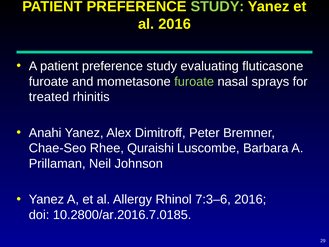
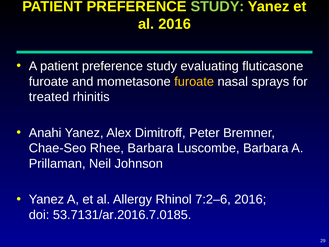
furoate at (194, 82) colour: light green -> yellow
Rhee Quraishi: Quraishi -> Barbara
7:3–6: 7:3–6 -> 7:2–6
10.2800/ar.2016.7.0185: 10.2800/ar.2016.7.0185 -> 53.7131/ar.2016.7.0185
